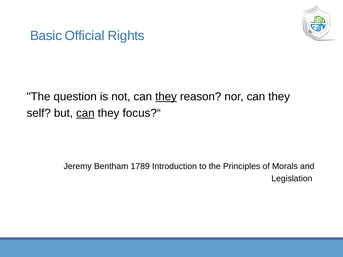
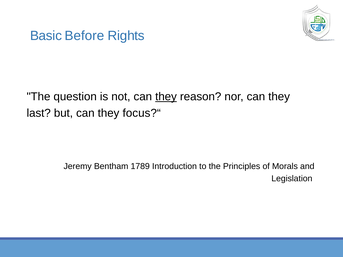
Official: Official -> Before
self: self -> last
can at (85, 113) underline: present -> none
